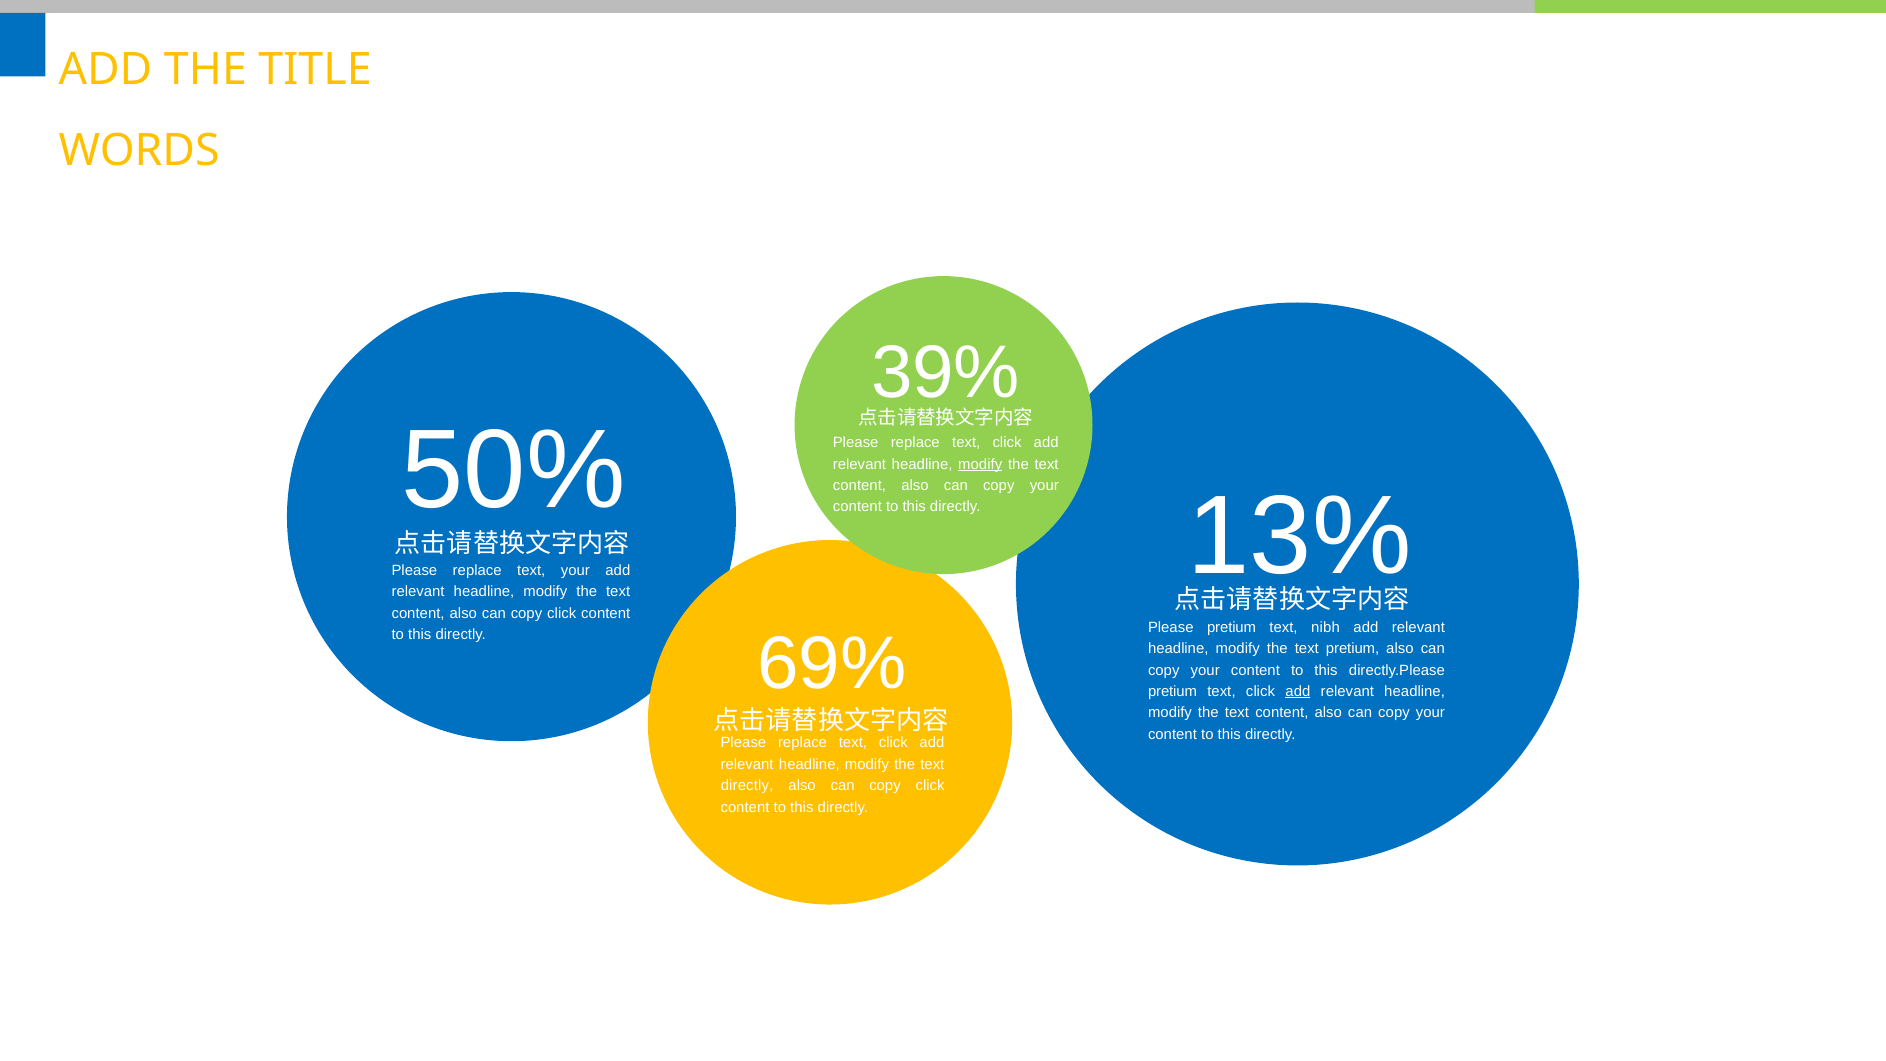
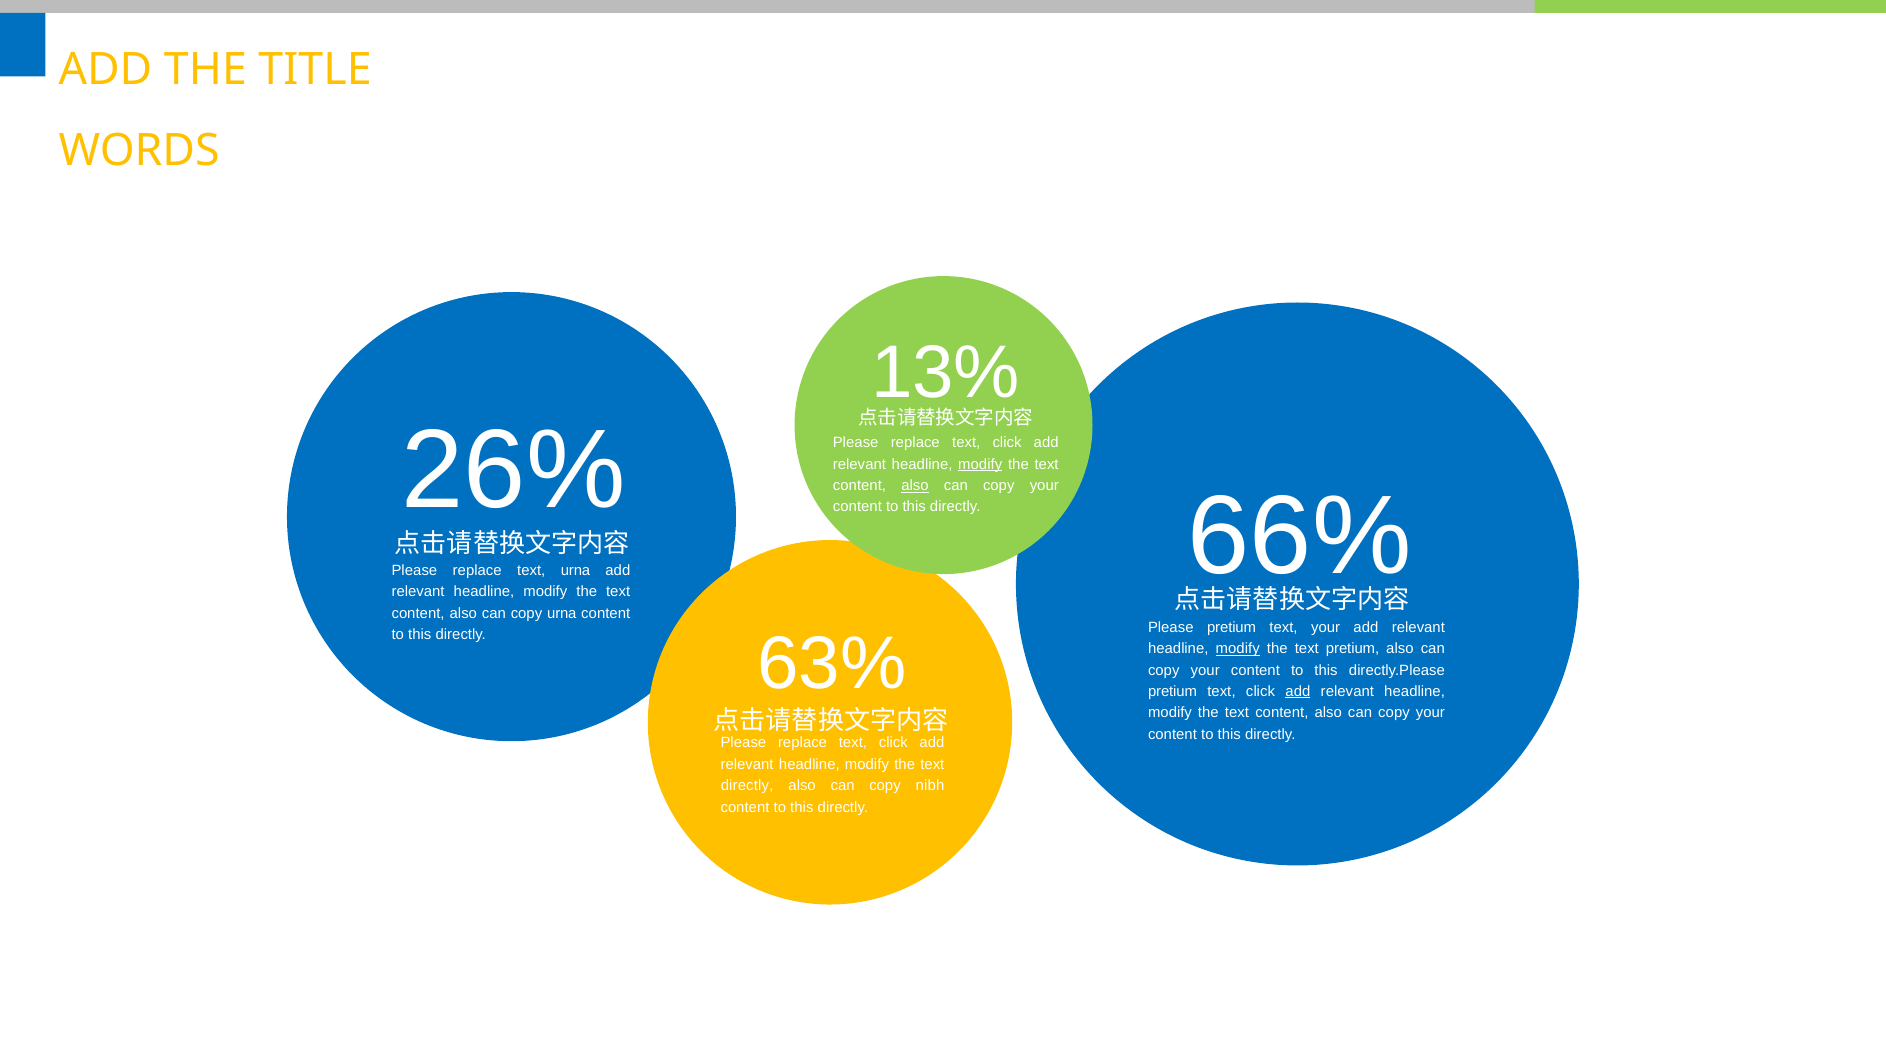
39%: 39% -> 13%
50%: 50% -> 26%
also at (915, 486) underline: none -> present
13%: 13% -> 66%
text your: your -> urna
click at (562, 613): click -> urna
text nibh: nibh -> your
69%: 69% -> 63%
modify at (1238, 649) underline: none -> present
click at (930, 786): click -> nibh
